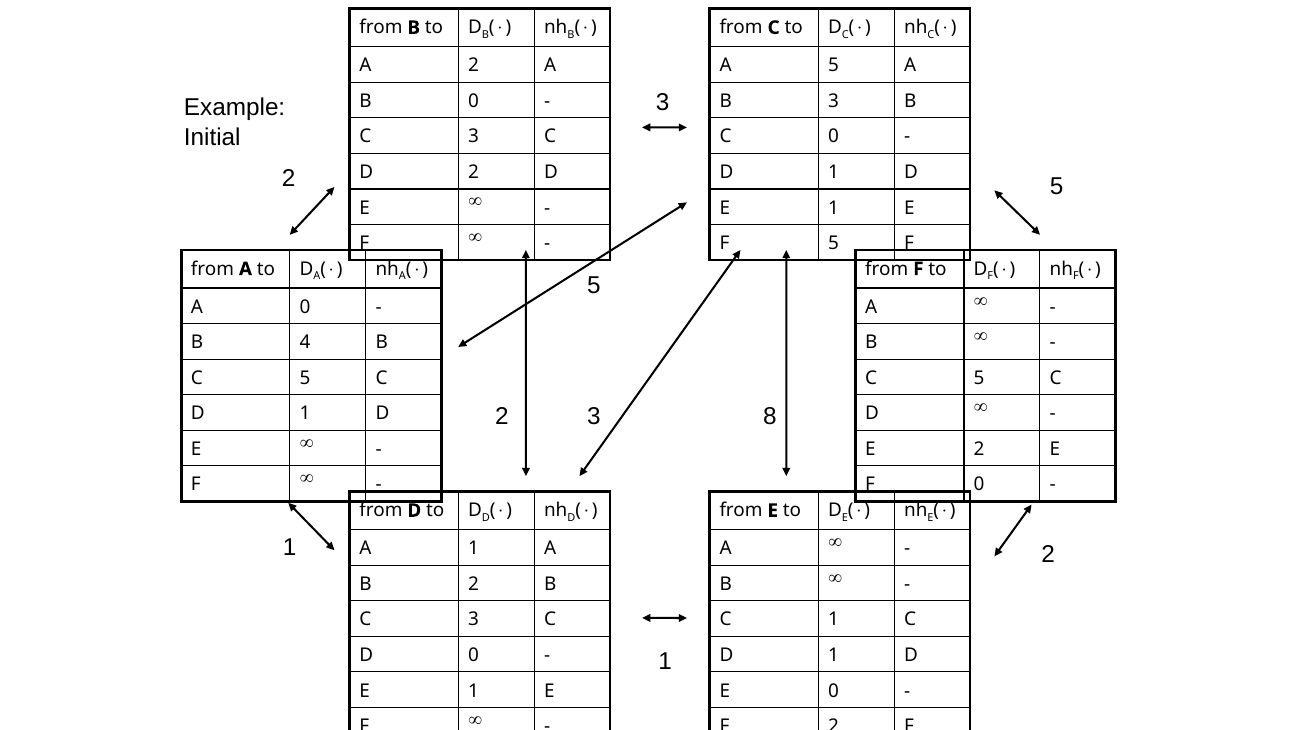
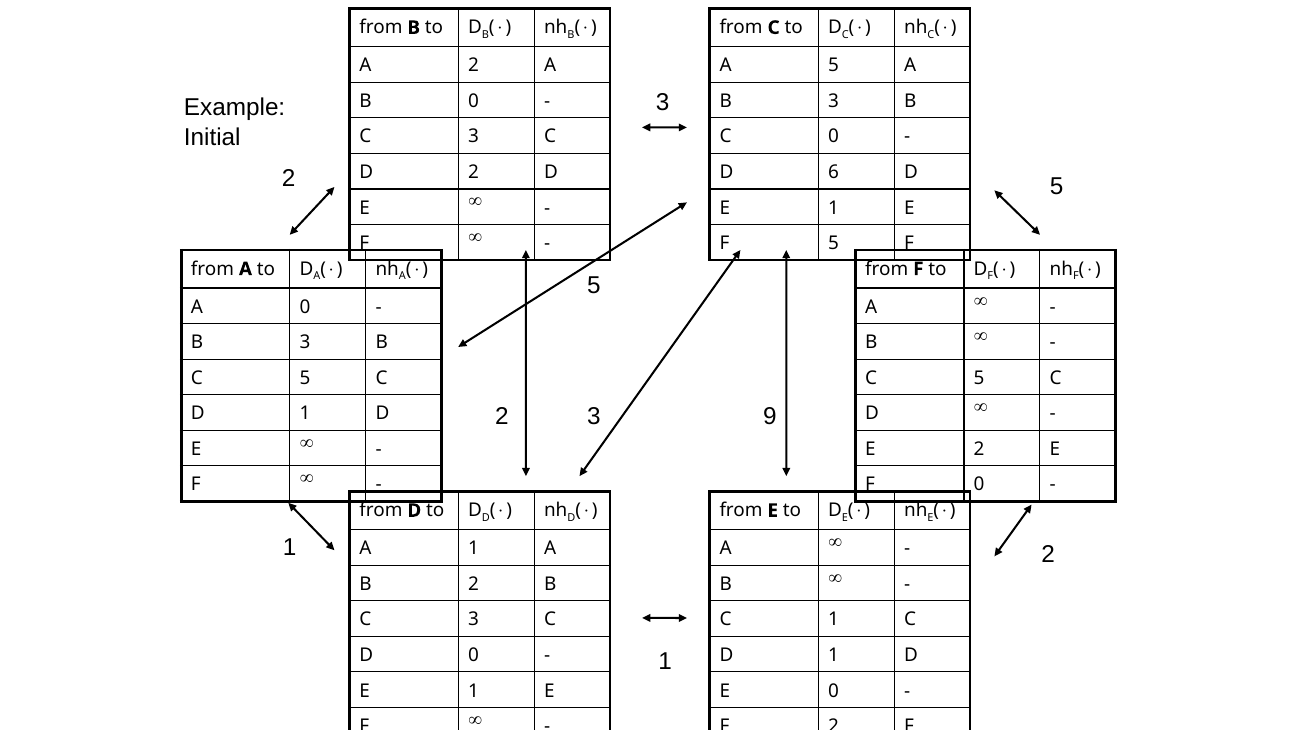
1 at (834, 172): 1 -> 6
4 at (305, 342): 4 -> 3
8: 8 -> 9
